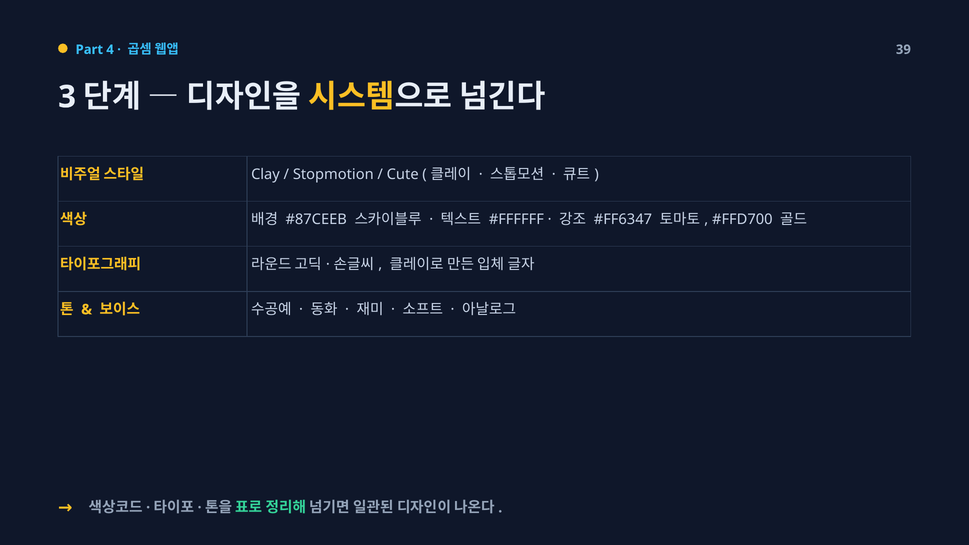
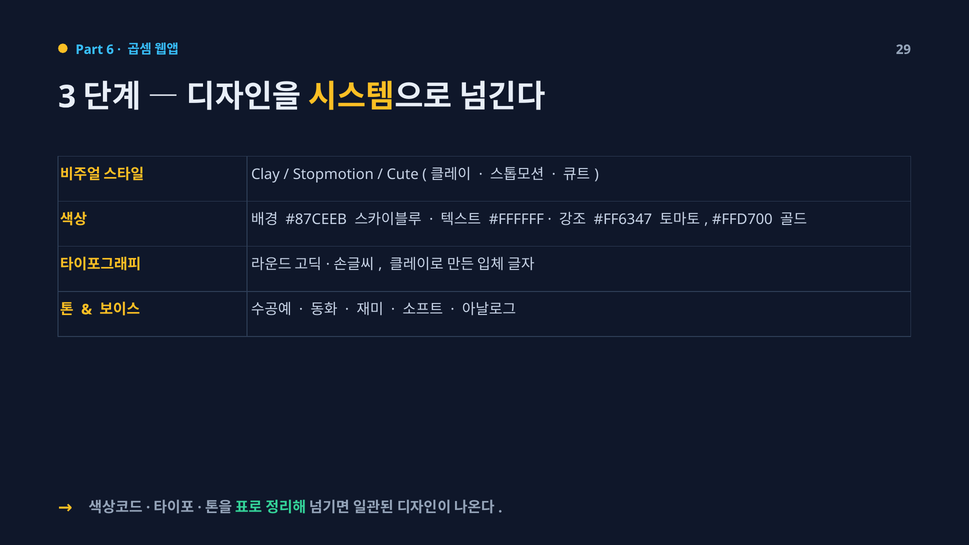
4: 4 -> 6
39: 39 -> 29
